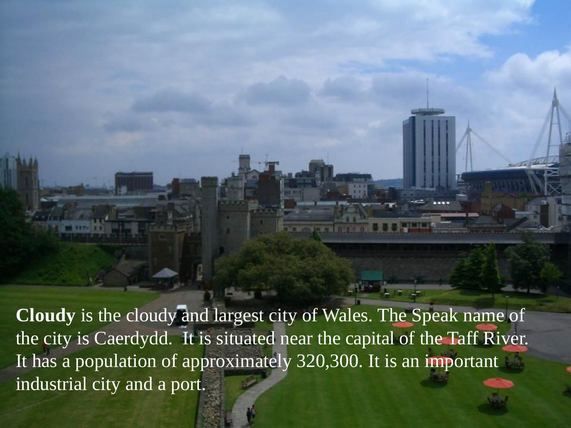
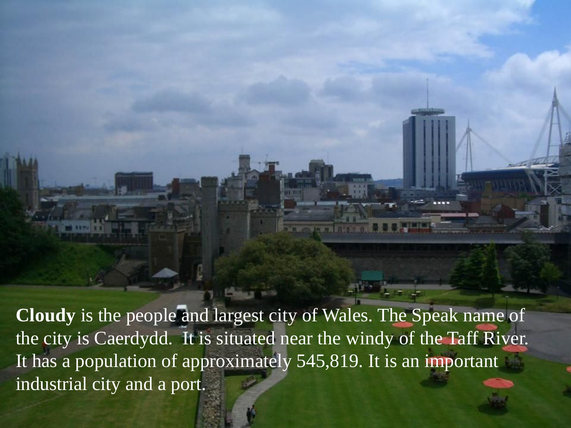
the cloudy: cloudy -> people
capital: capital -> windy
320,300: 320,300 -> 545,819
